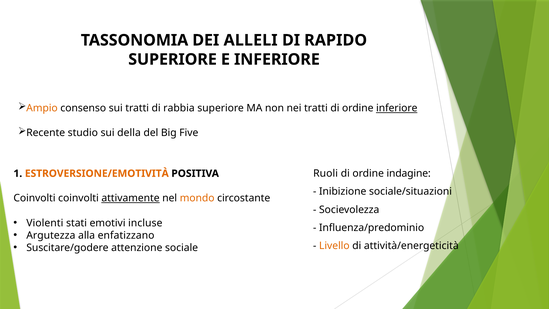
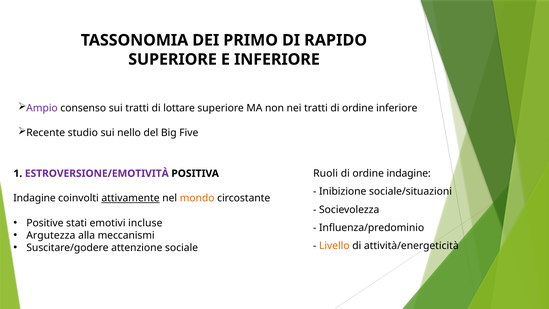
ALLELI: ALLELI -> PRIMO
Ampio colour: orange -> purple
rabbia: rabbia -> lottare
inferiore at (397, 108) underline: present -> none
della: della -> nello
ESTROVERSIONE/EMOTIVITÀ colour: orange -> purple
Coinvolti at (34, 198): Coinvolti -> Indagine
Violenti: Violenti -> Positive
enfatizzano: enfatizzano -> meccanismi
